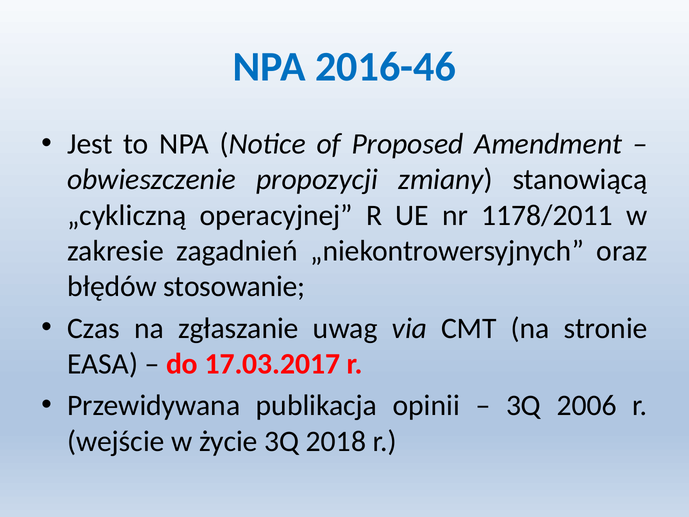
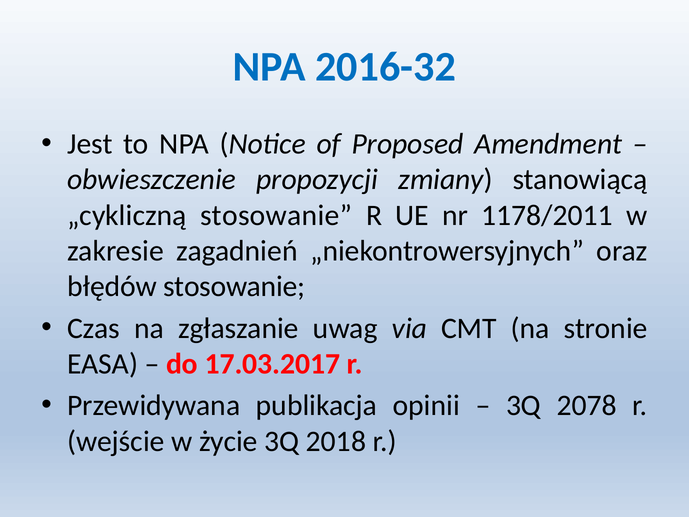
2016-46: 2016-46 -> 2016-32
„cykliczną operacyjnej: operacyjnej -> stosowanie
2006: 2006 -> 2078
